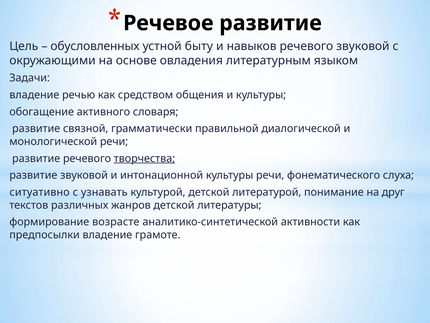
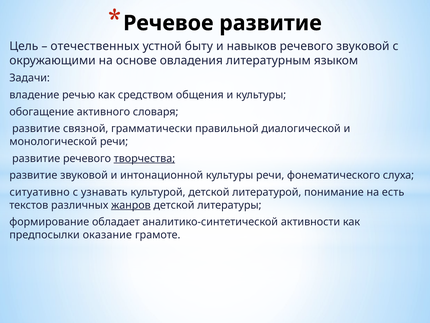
обусловленных: обусловленных -> отечественных
друг: друг -> есть
жанров underline: none -> present
возрасте: возрасте -> обладает
предпосылки владение: владение -> оказание
